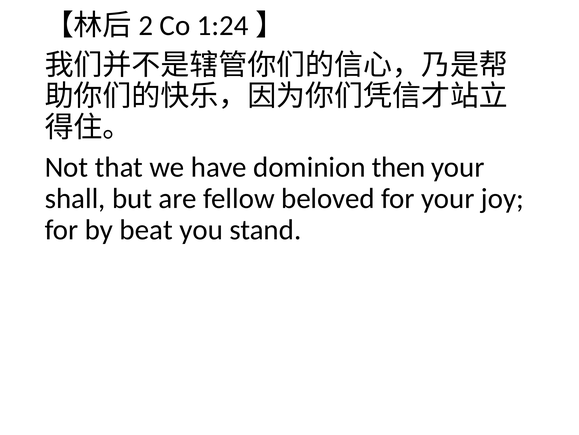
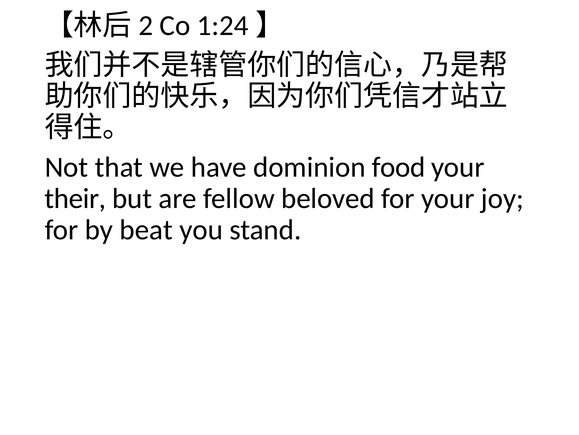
then: then -> food
shall: shall -> their
